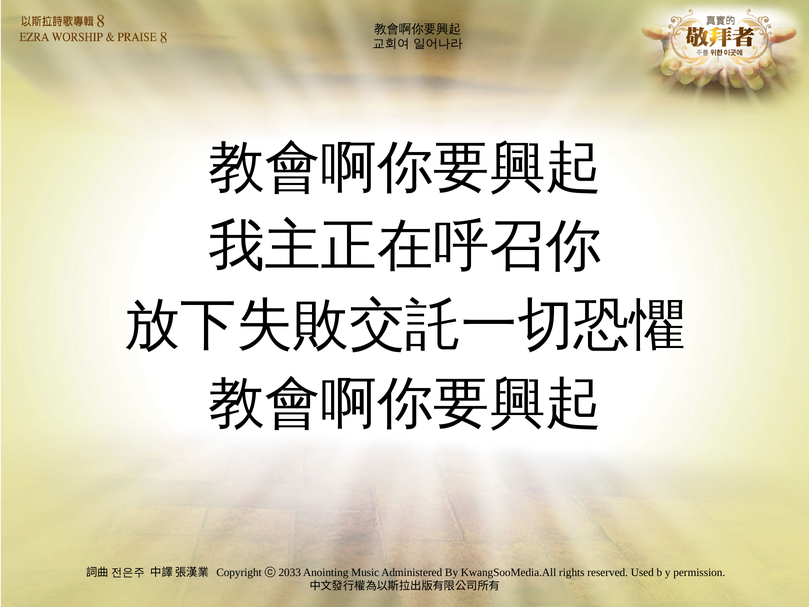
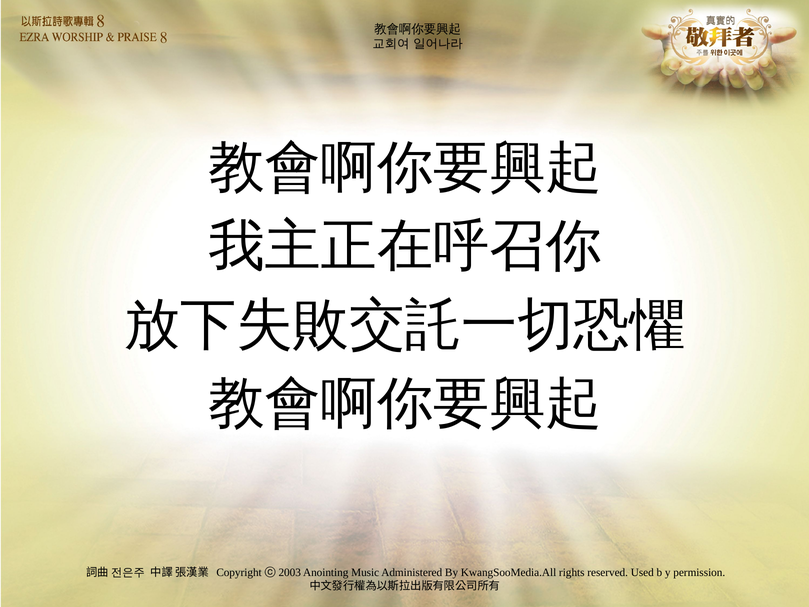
2033: 2033 -> 2003
